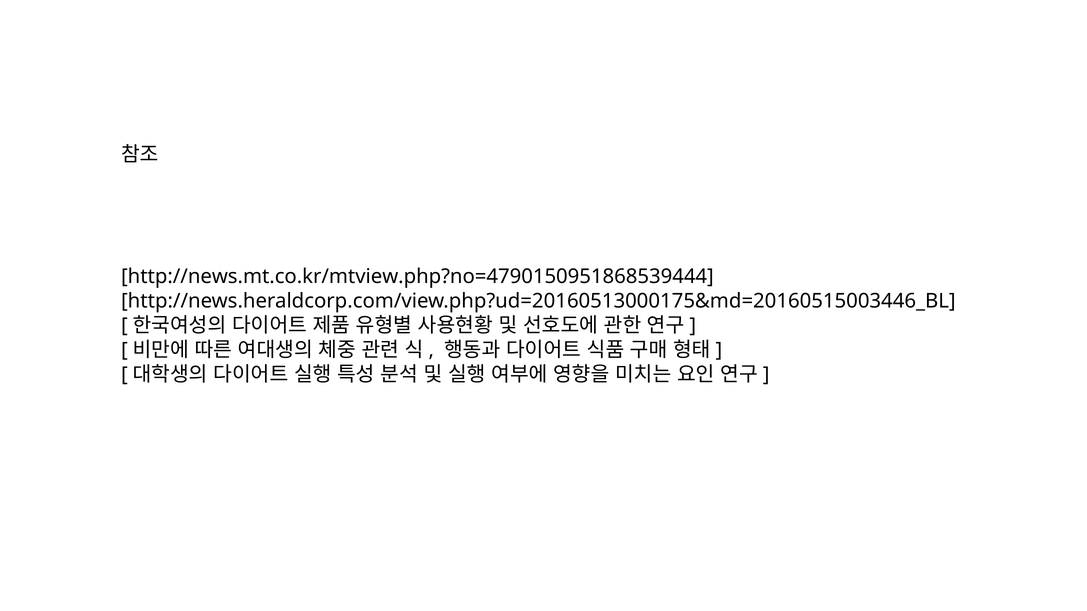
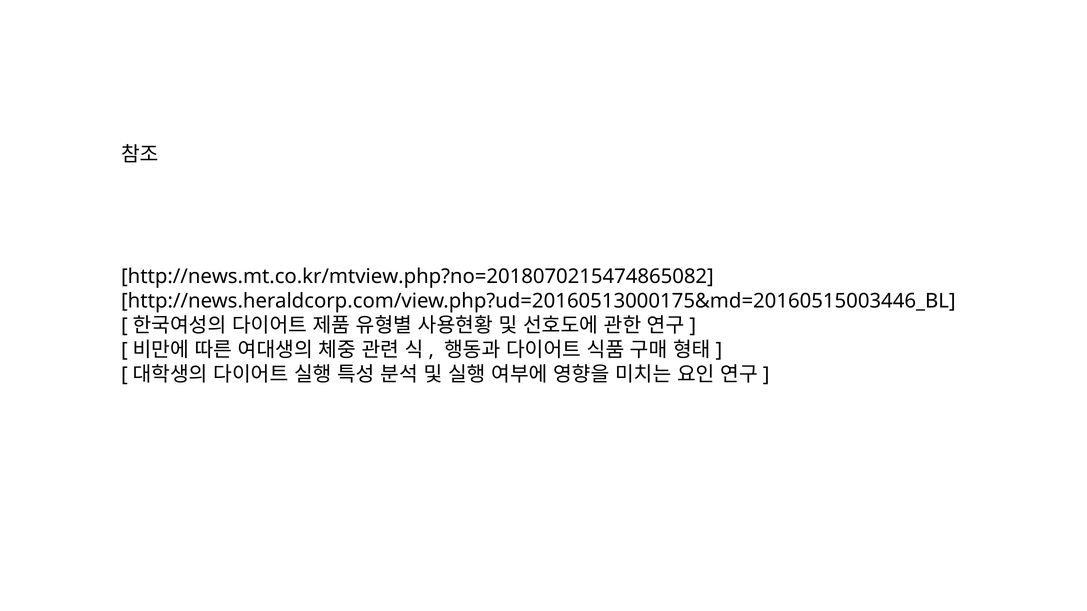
http://news.mt.co.kr/mtview.php?no=4790150951868539444: http://news.mt.co.kr/mtview.php?no=4790150951868539444 -> http://news.mt.co.kr/mtview.php?no=2018070215474865082
